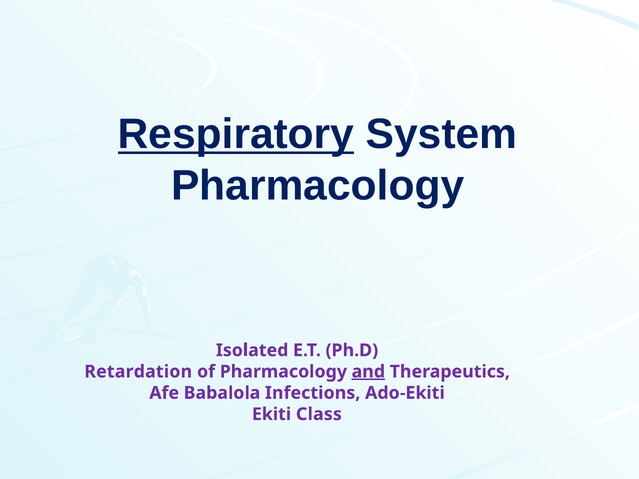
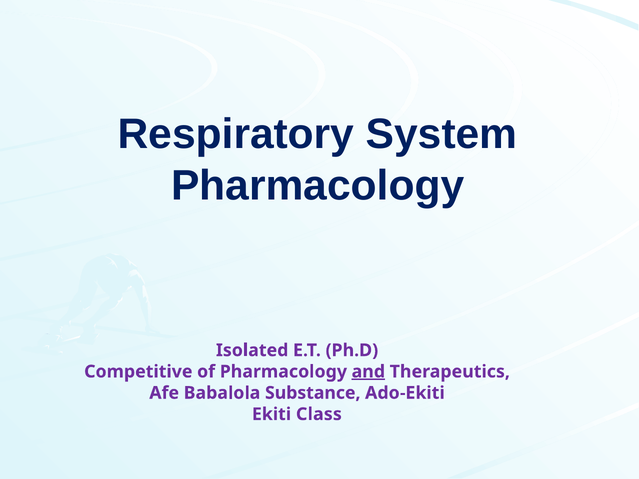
Respiratory underline: present -> none
Retardation: Retardation -> Competitive
Infections: Infections -> Substance
